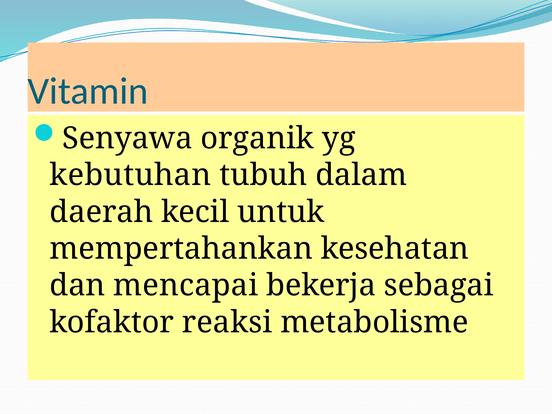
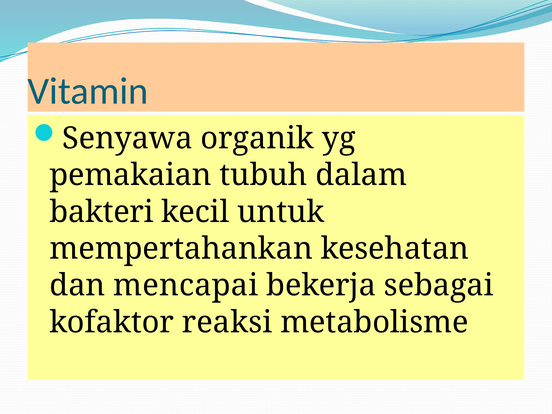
kebutuhan: kebutuhan -> pemakaian
daerah: daerah -> bakteri
